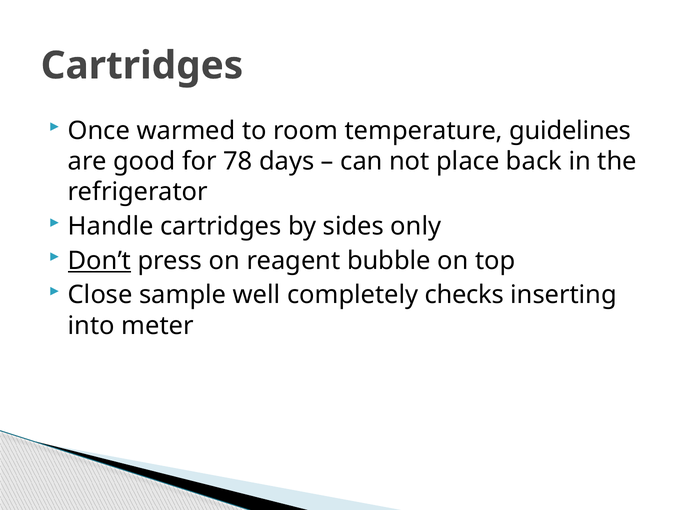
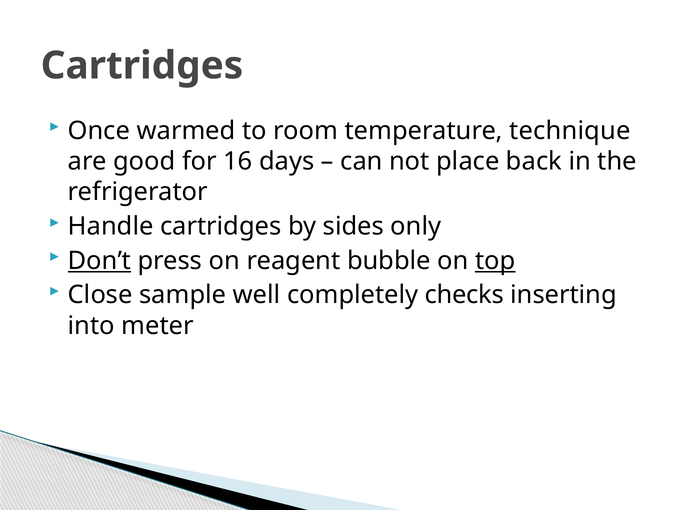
guidelines: guidelines -> technique
78: 78 -> 16
top underline: none -> present
